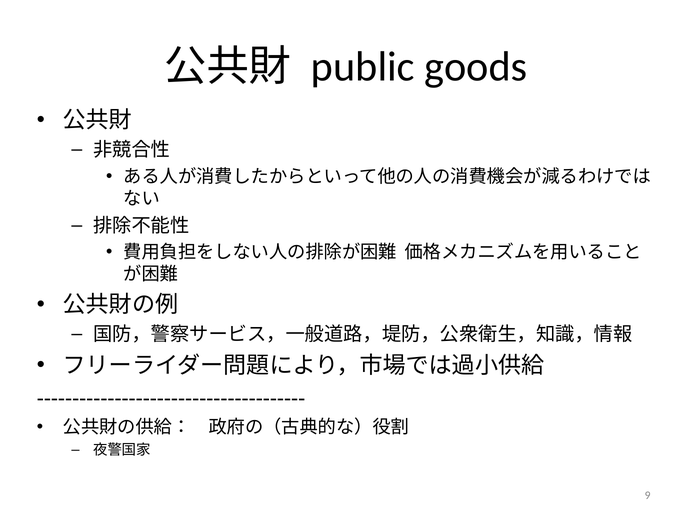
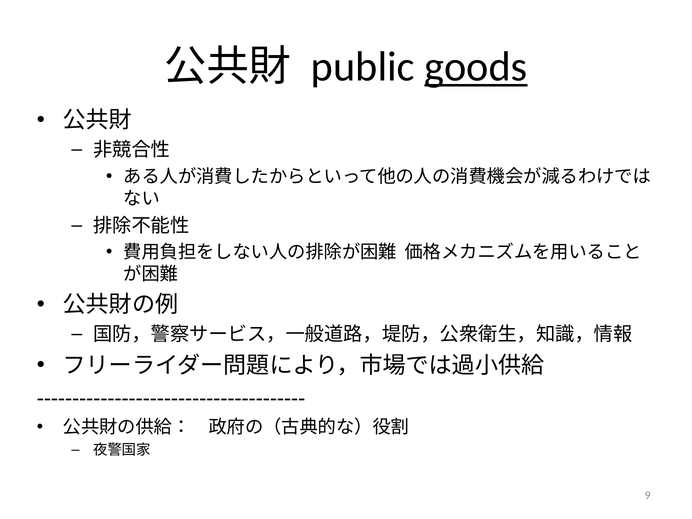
goods underline: none -> present
